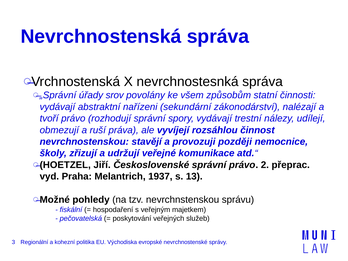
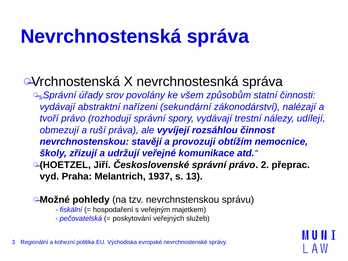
později: později -> obtížím
